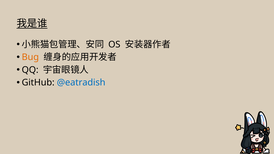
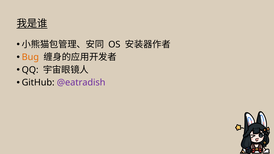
@eatradish colour: blue -> purple
